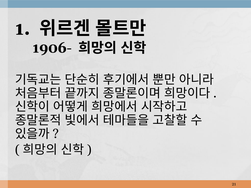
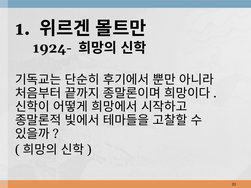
1906-: 1906- -> 1924-
